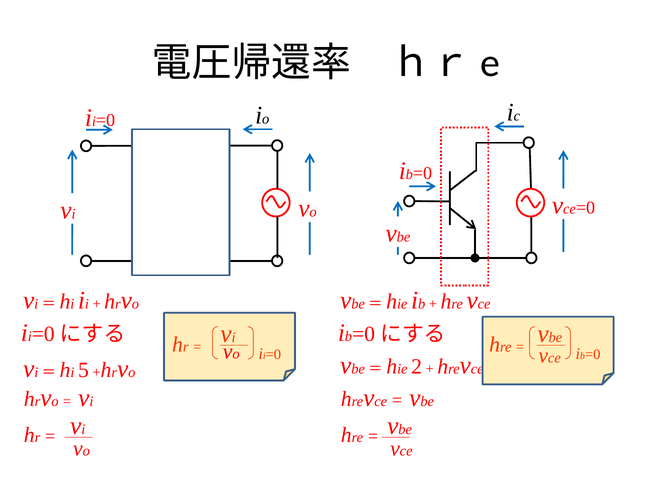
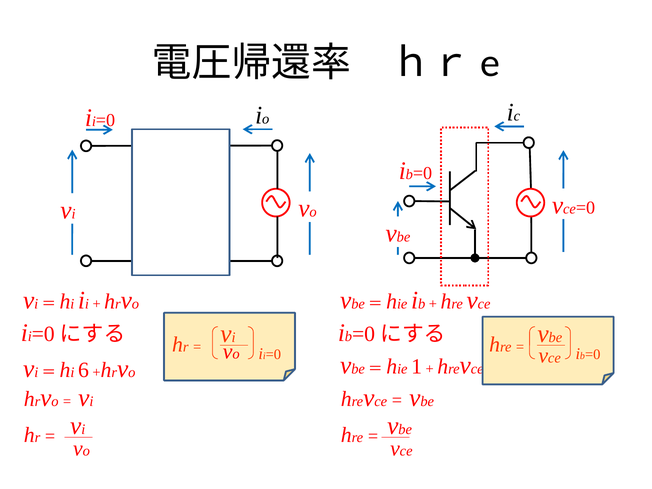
2: 2 -> 1
5: 5 -> 6
